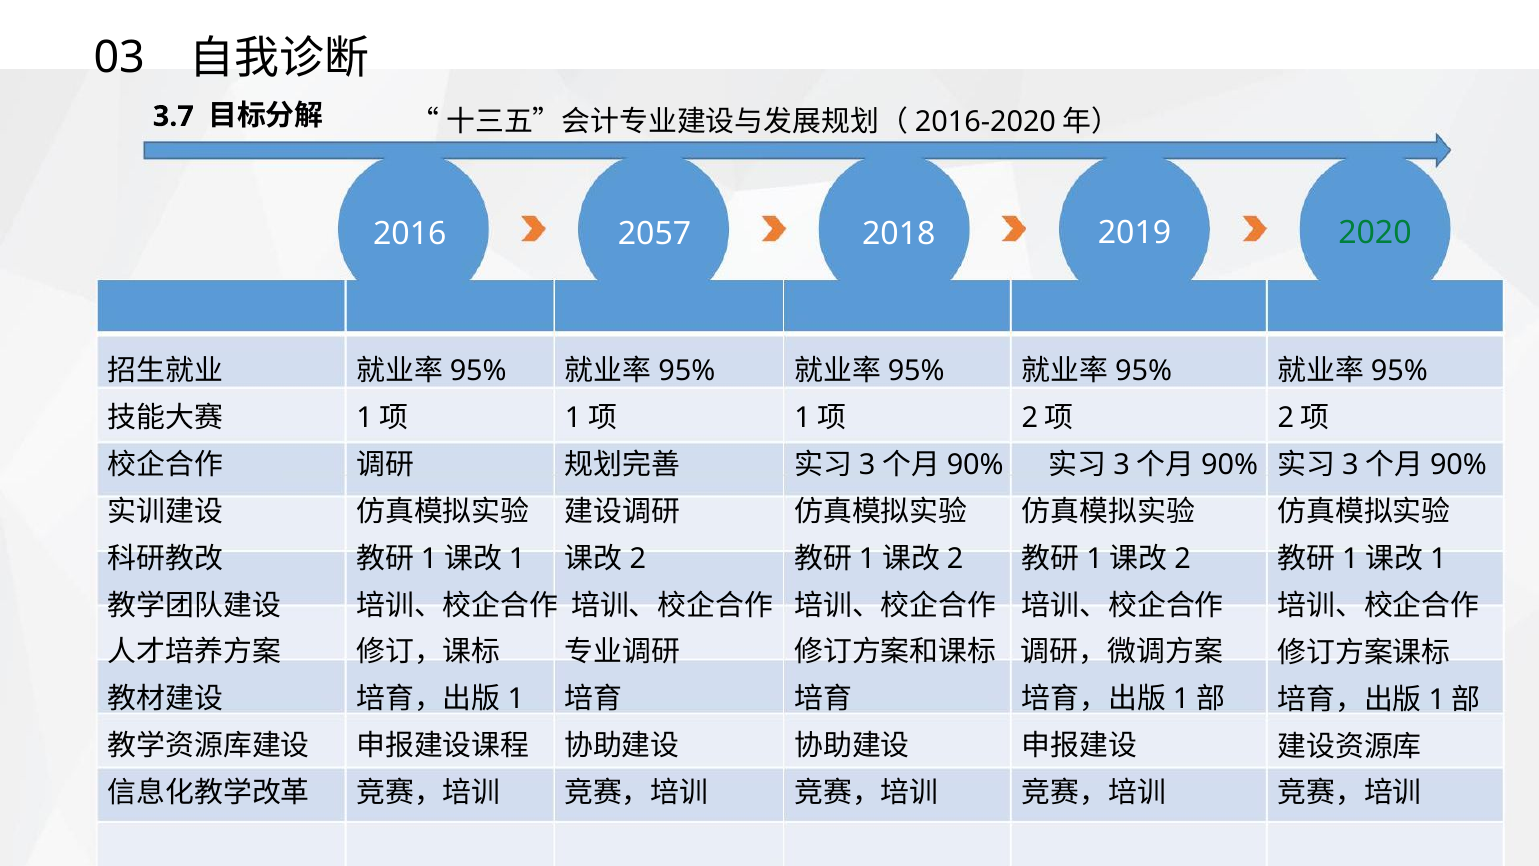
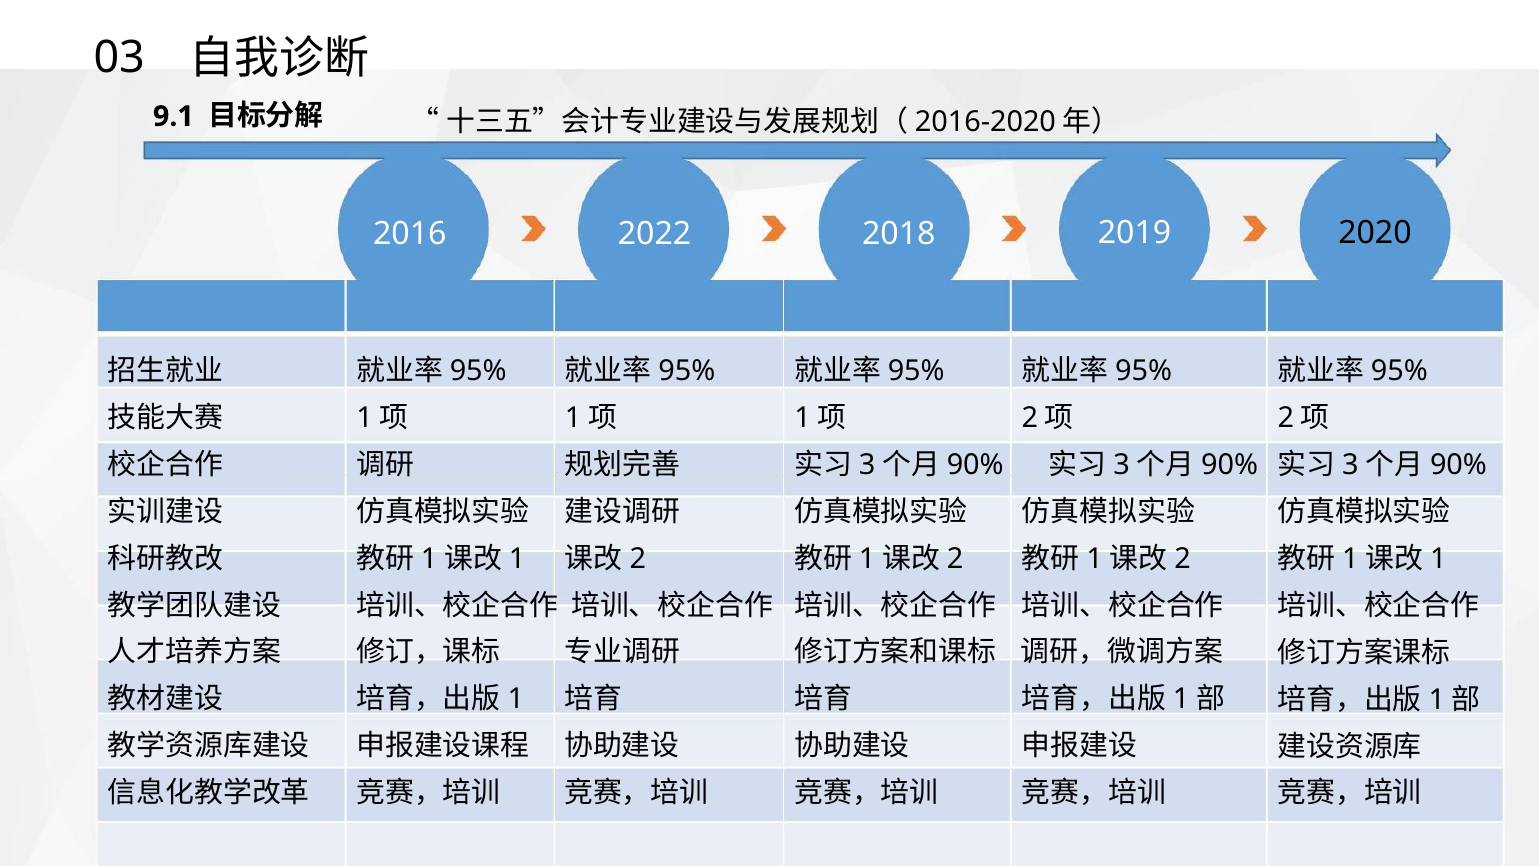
3.7: 3.7 -> 9.1
2057: 2057 -> 2022
2020 colour: green -> black
